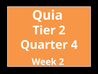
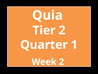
4: 4 -> 1
